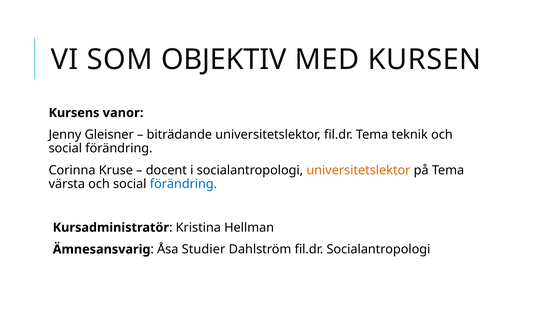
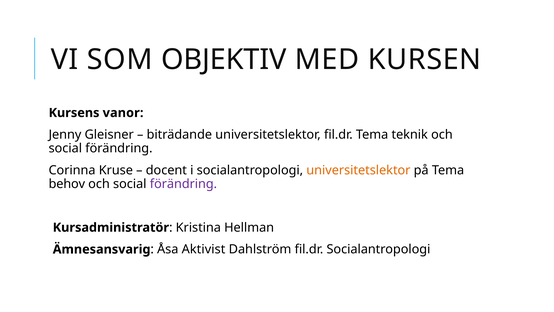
värsta: värsta -> behov
förändring at (183, 184) colour: blue -> purple
Studier: Studier -> Aktivist
